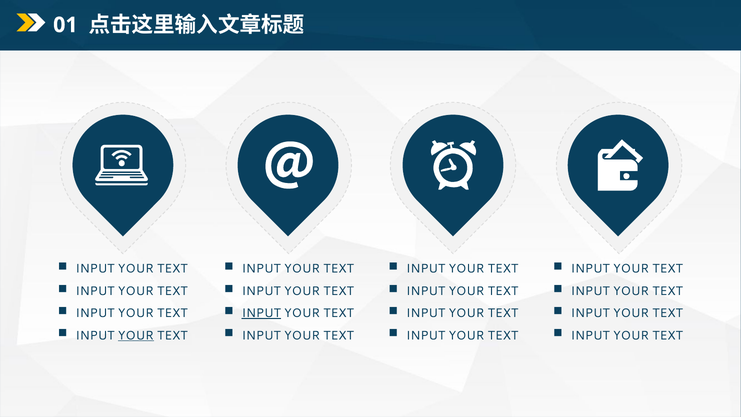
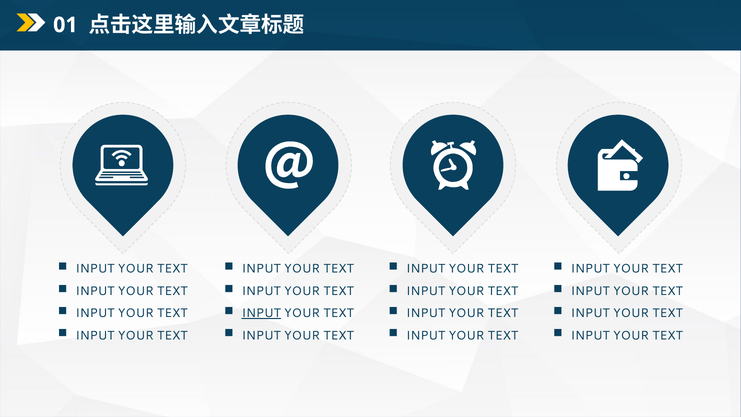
YOUR at (136, 335) underline: present -> none
